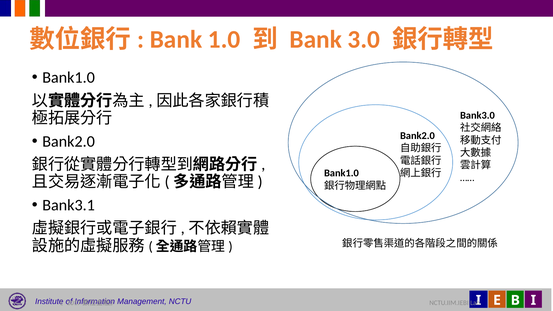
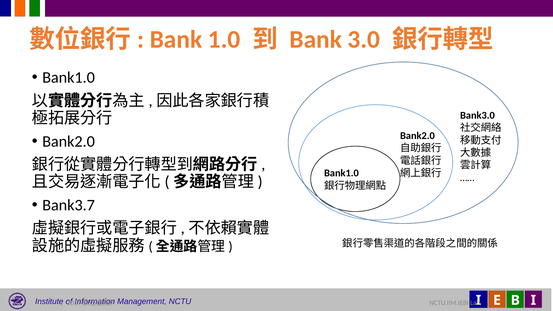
Bank3.1: Bank3.1 -> Bank3.7
